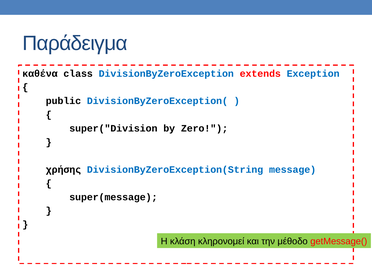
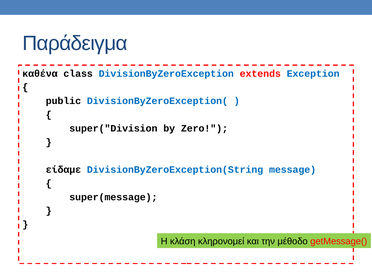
χρήσης: χρήσης -> είδαμε
